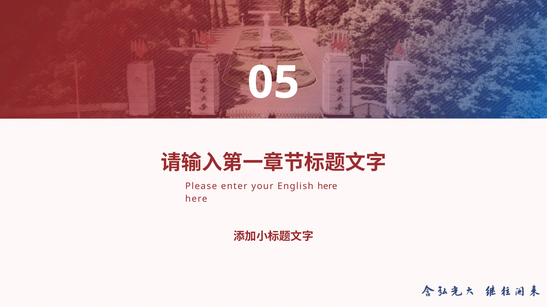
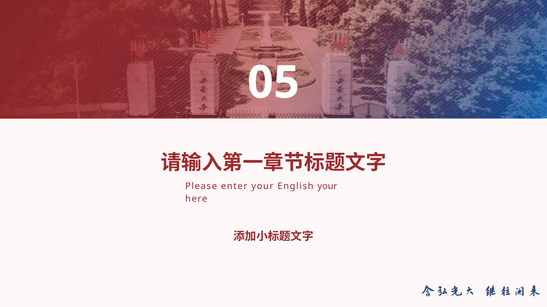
English here: here -> your
